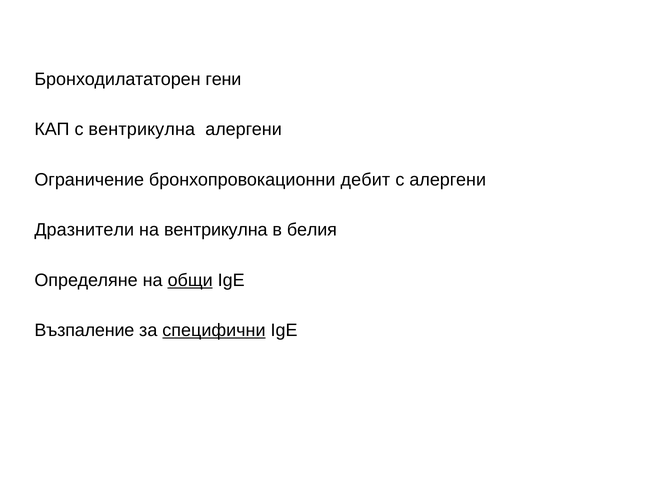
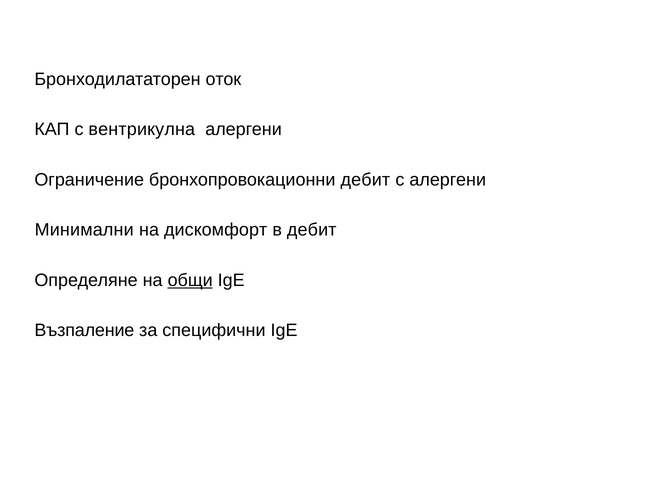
гени: гени -> оток
Дразнители: Дразнители -> Минимални
на вентрикулна: вентрикулна -> дискомфорт
в белия: белия -> дебит
специфични underline: present -> none
